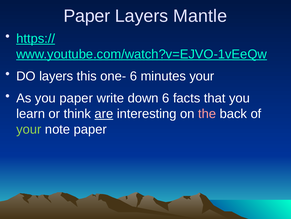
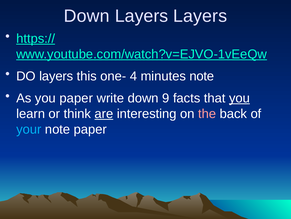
Paper at (87, 16): Paper -> Down
Layers Mantle: Mantle -> Layers
one- 6: 6 -> 4
minutes your: your -> note
down 6: 6 -> 9
you at (239, 98) underline: none -> present
your at (29, 129) colour: light green -> light blue
